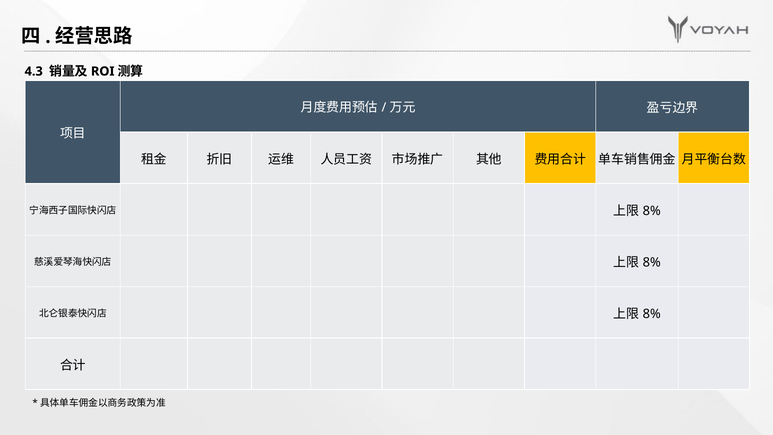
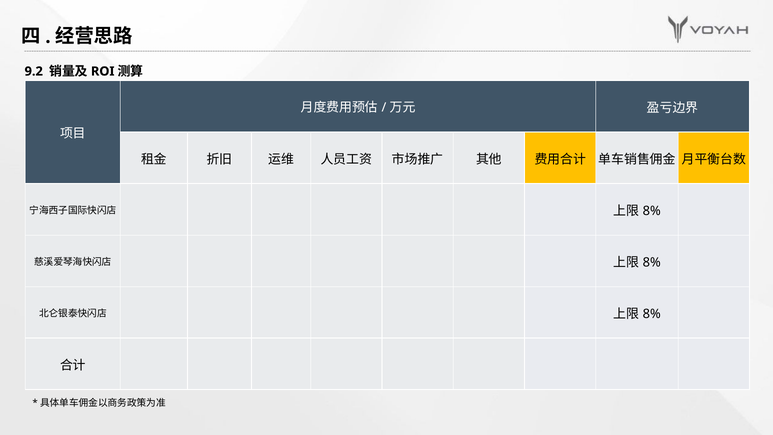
4.3: 4.3 -> 9.2
